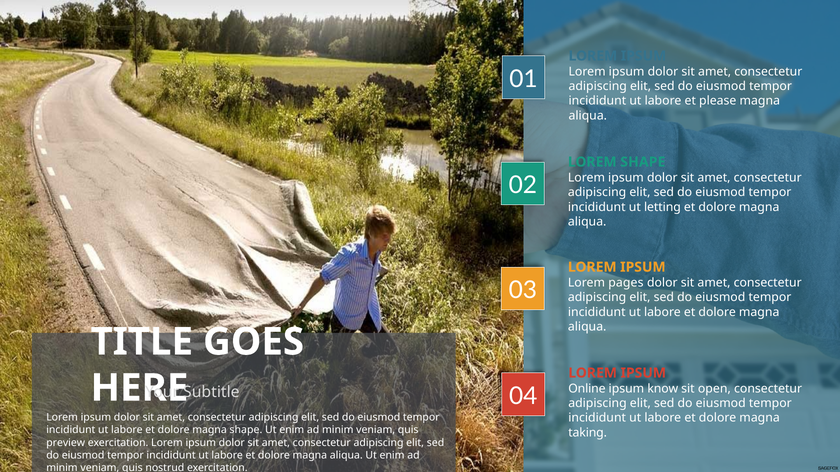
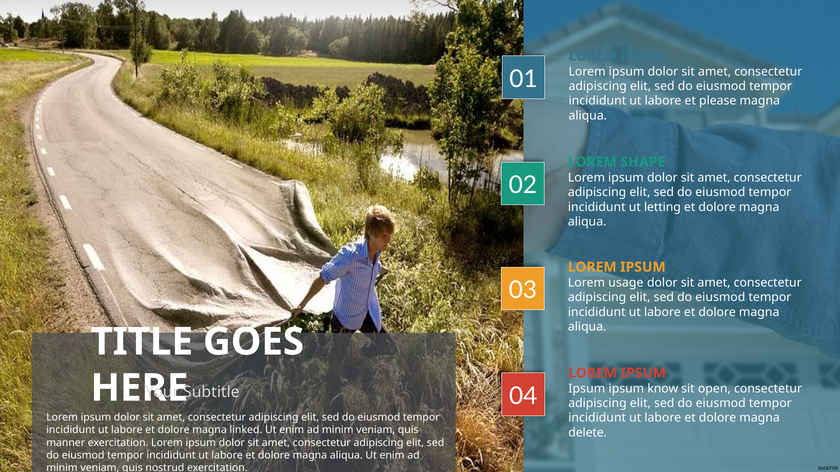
pages: pages -> usage
Online at (587, 389): Online -> Ipsum
magna shape: shape -> linked
taking: taking -> delete
preview: preview -> manner
